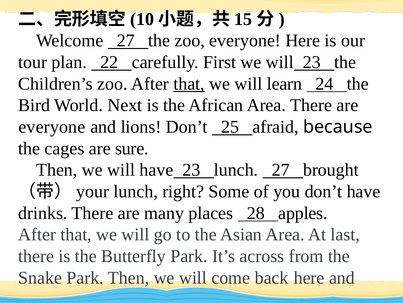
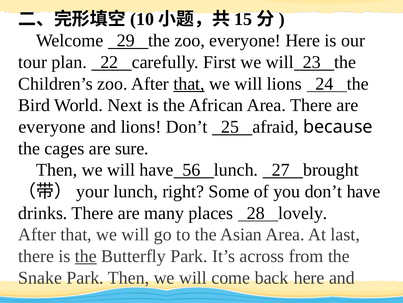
Welcome 27: 27 -> 29
will learn: learn -> lions
have 23: 23 -> 56
apples: apples -> lovely
the at (86, 256) underline: none -> present
